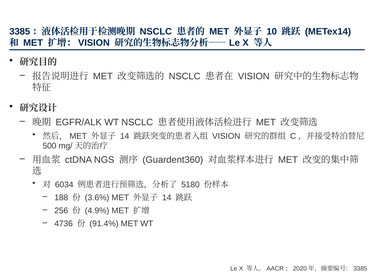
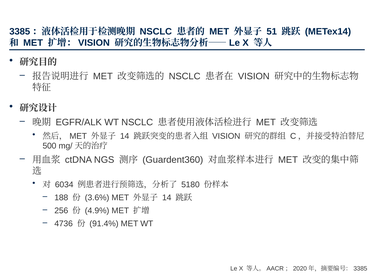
10: 10 -> 51
